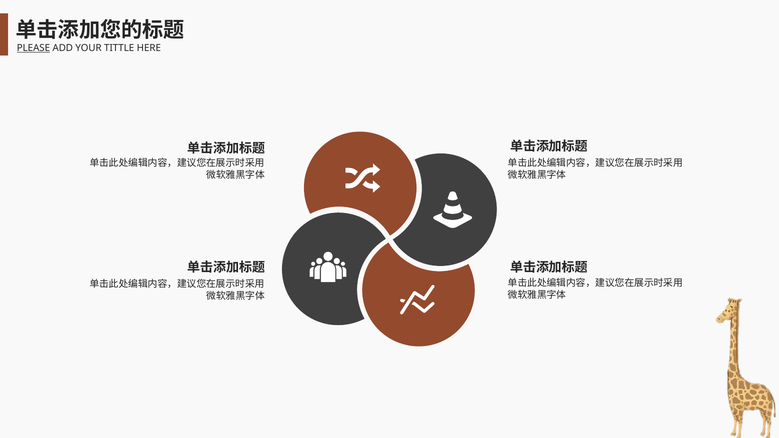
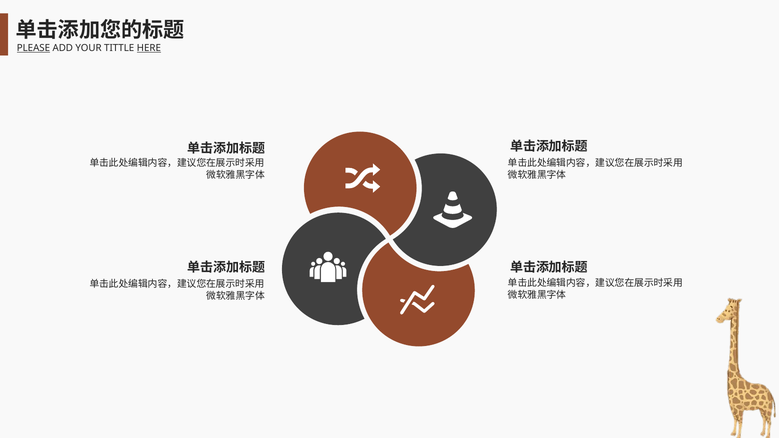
HERE underline: none -> present
